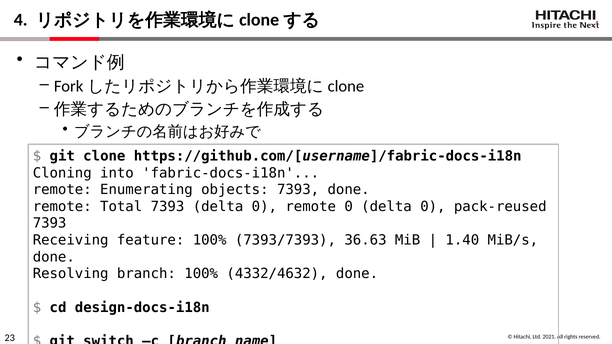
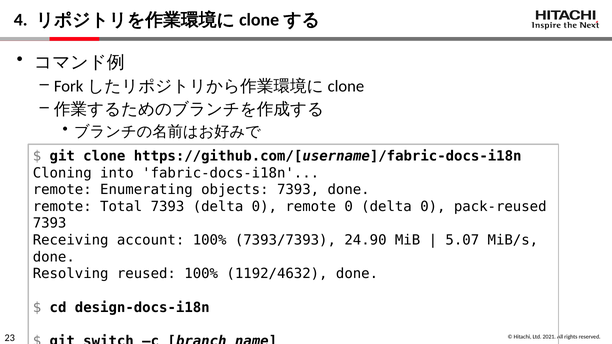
feature: feature -> account
36.63: 36.63 -> 24.90
1.40: 1.40 -> 5.07
Resolving branch: branch -> reused
4332/4632: 4332/4632 -> 1192/4632
